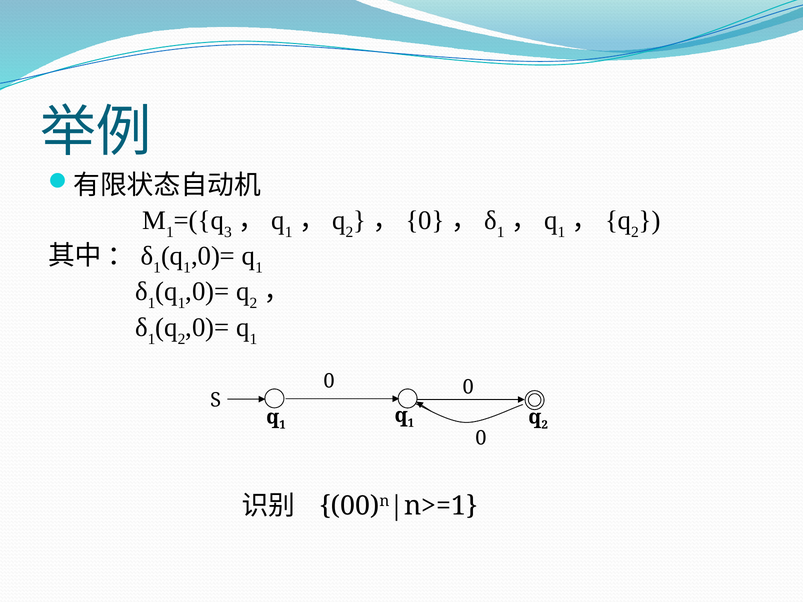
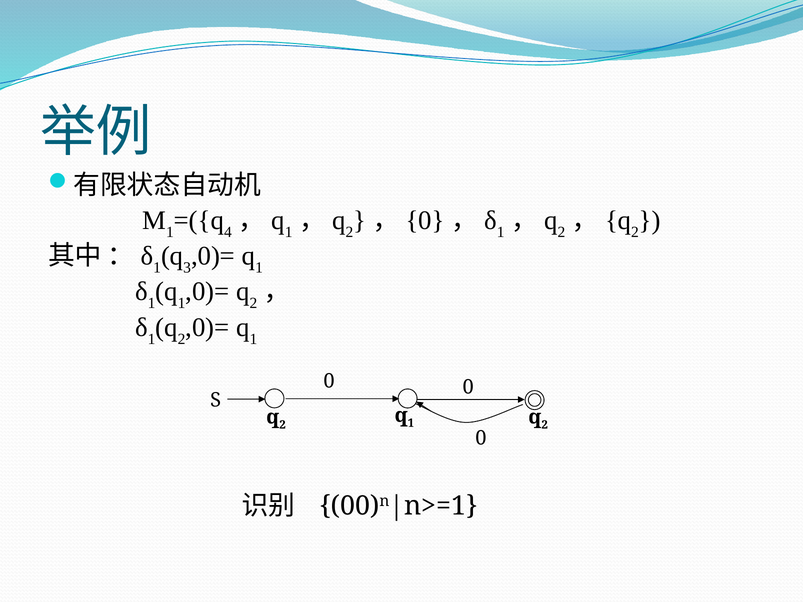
3: 3 -> 4
1 at (561, 232): 1 -> 2
1 at (187, 268): 1 -> 3
1 at (283, 425): 1 -> 2
